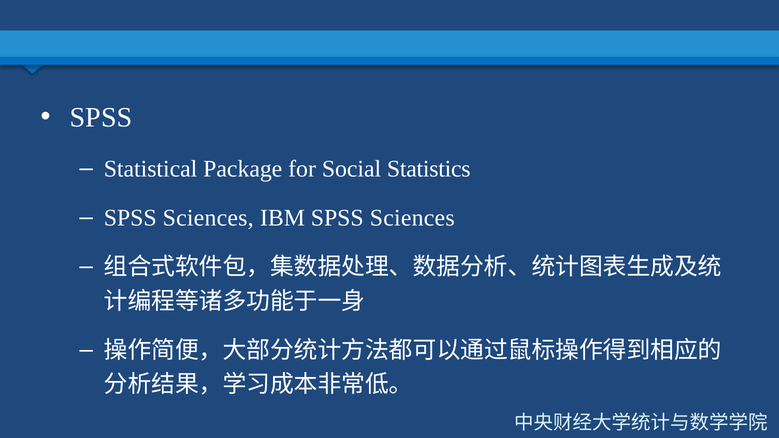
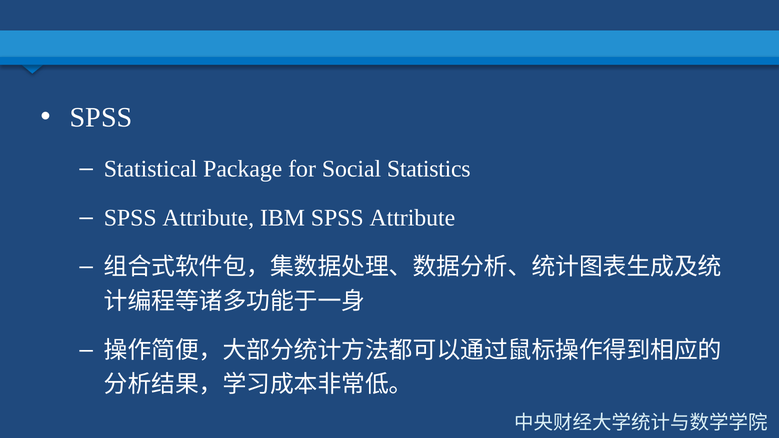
Sciences at (208, 218): Sciences -> Attribute
IBM SPSS Sciences: Sciences -> Attribute
